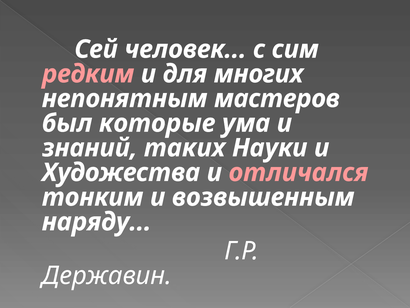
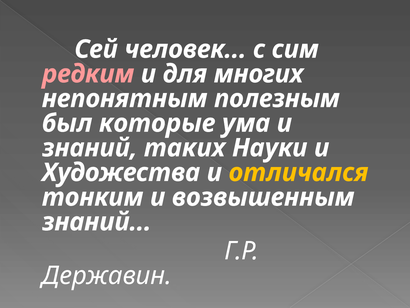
мастеров: мастеров -> полезным
отличался colour: pink -> yellow
наряду at (97, 222): наряду -> знаний
